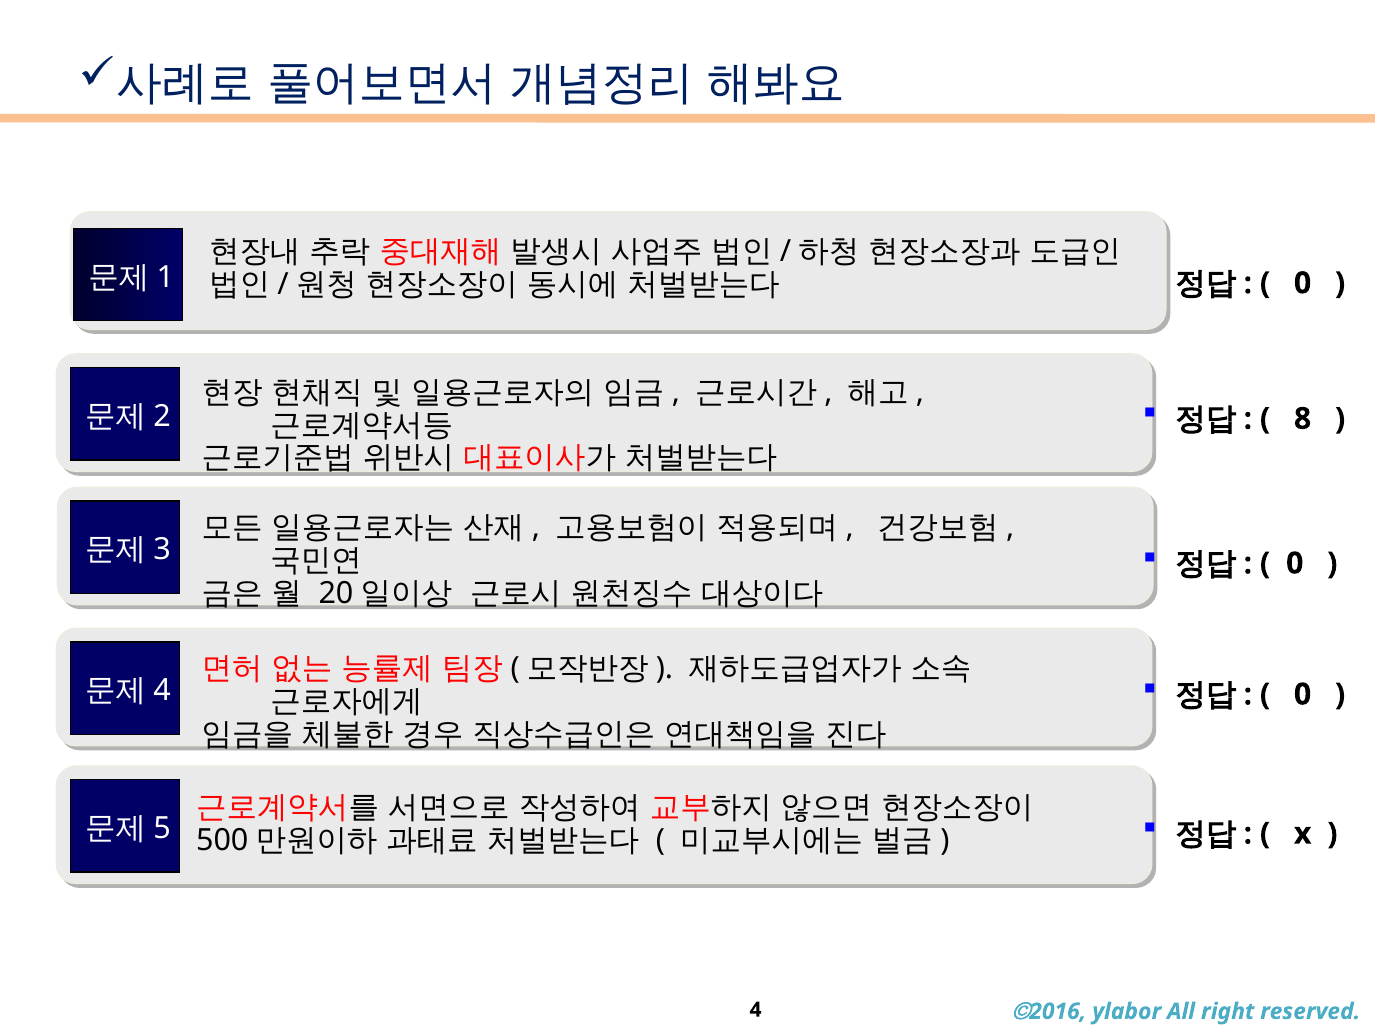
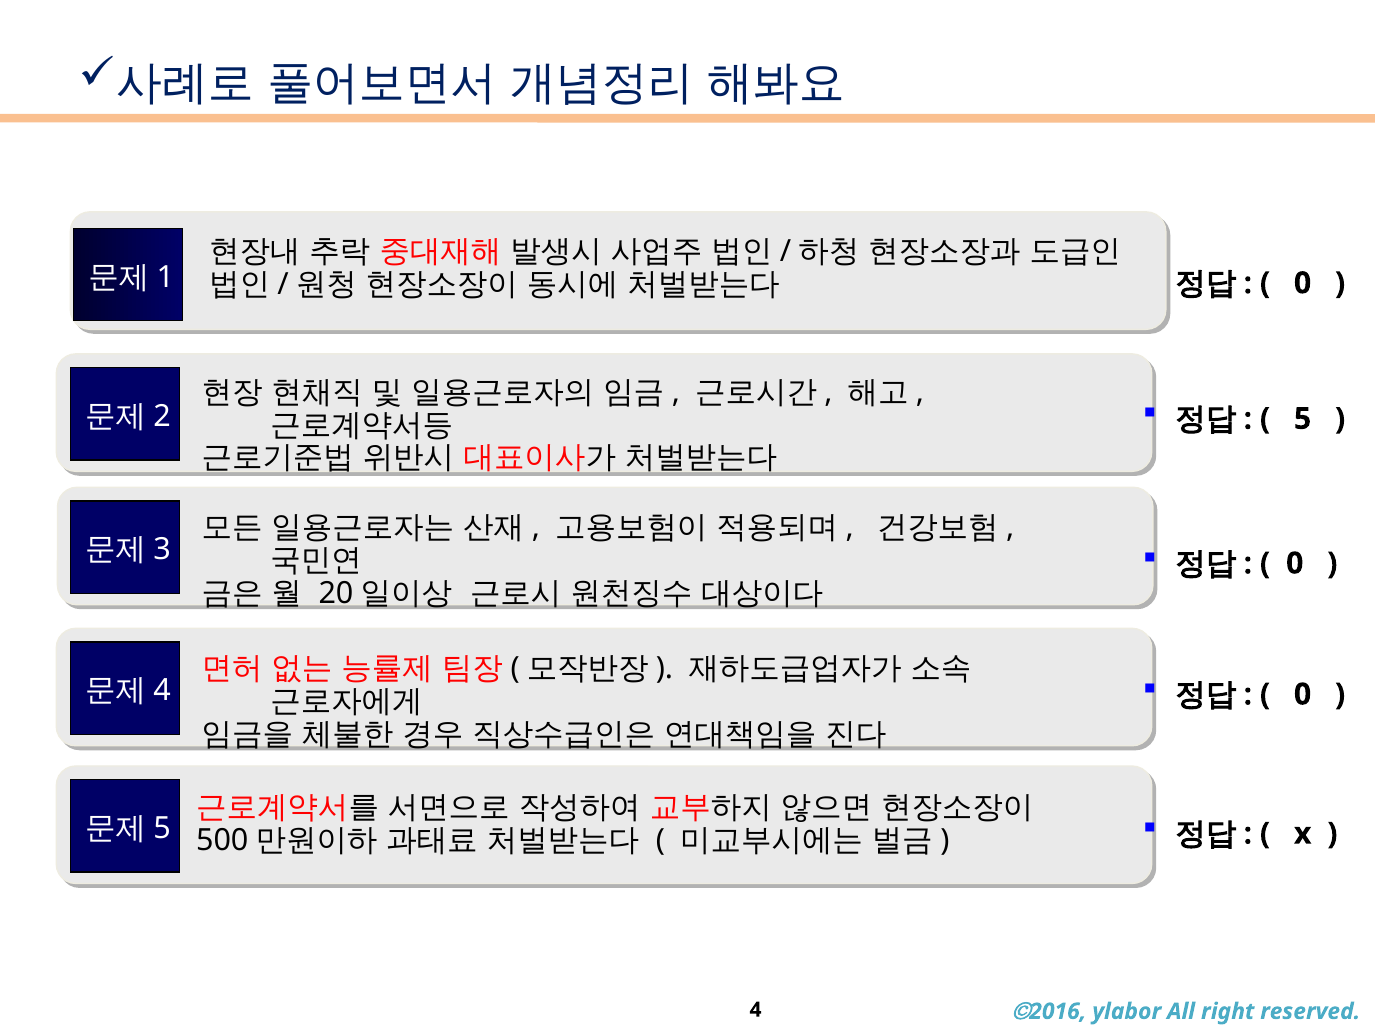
8: 8 -> 5
